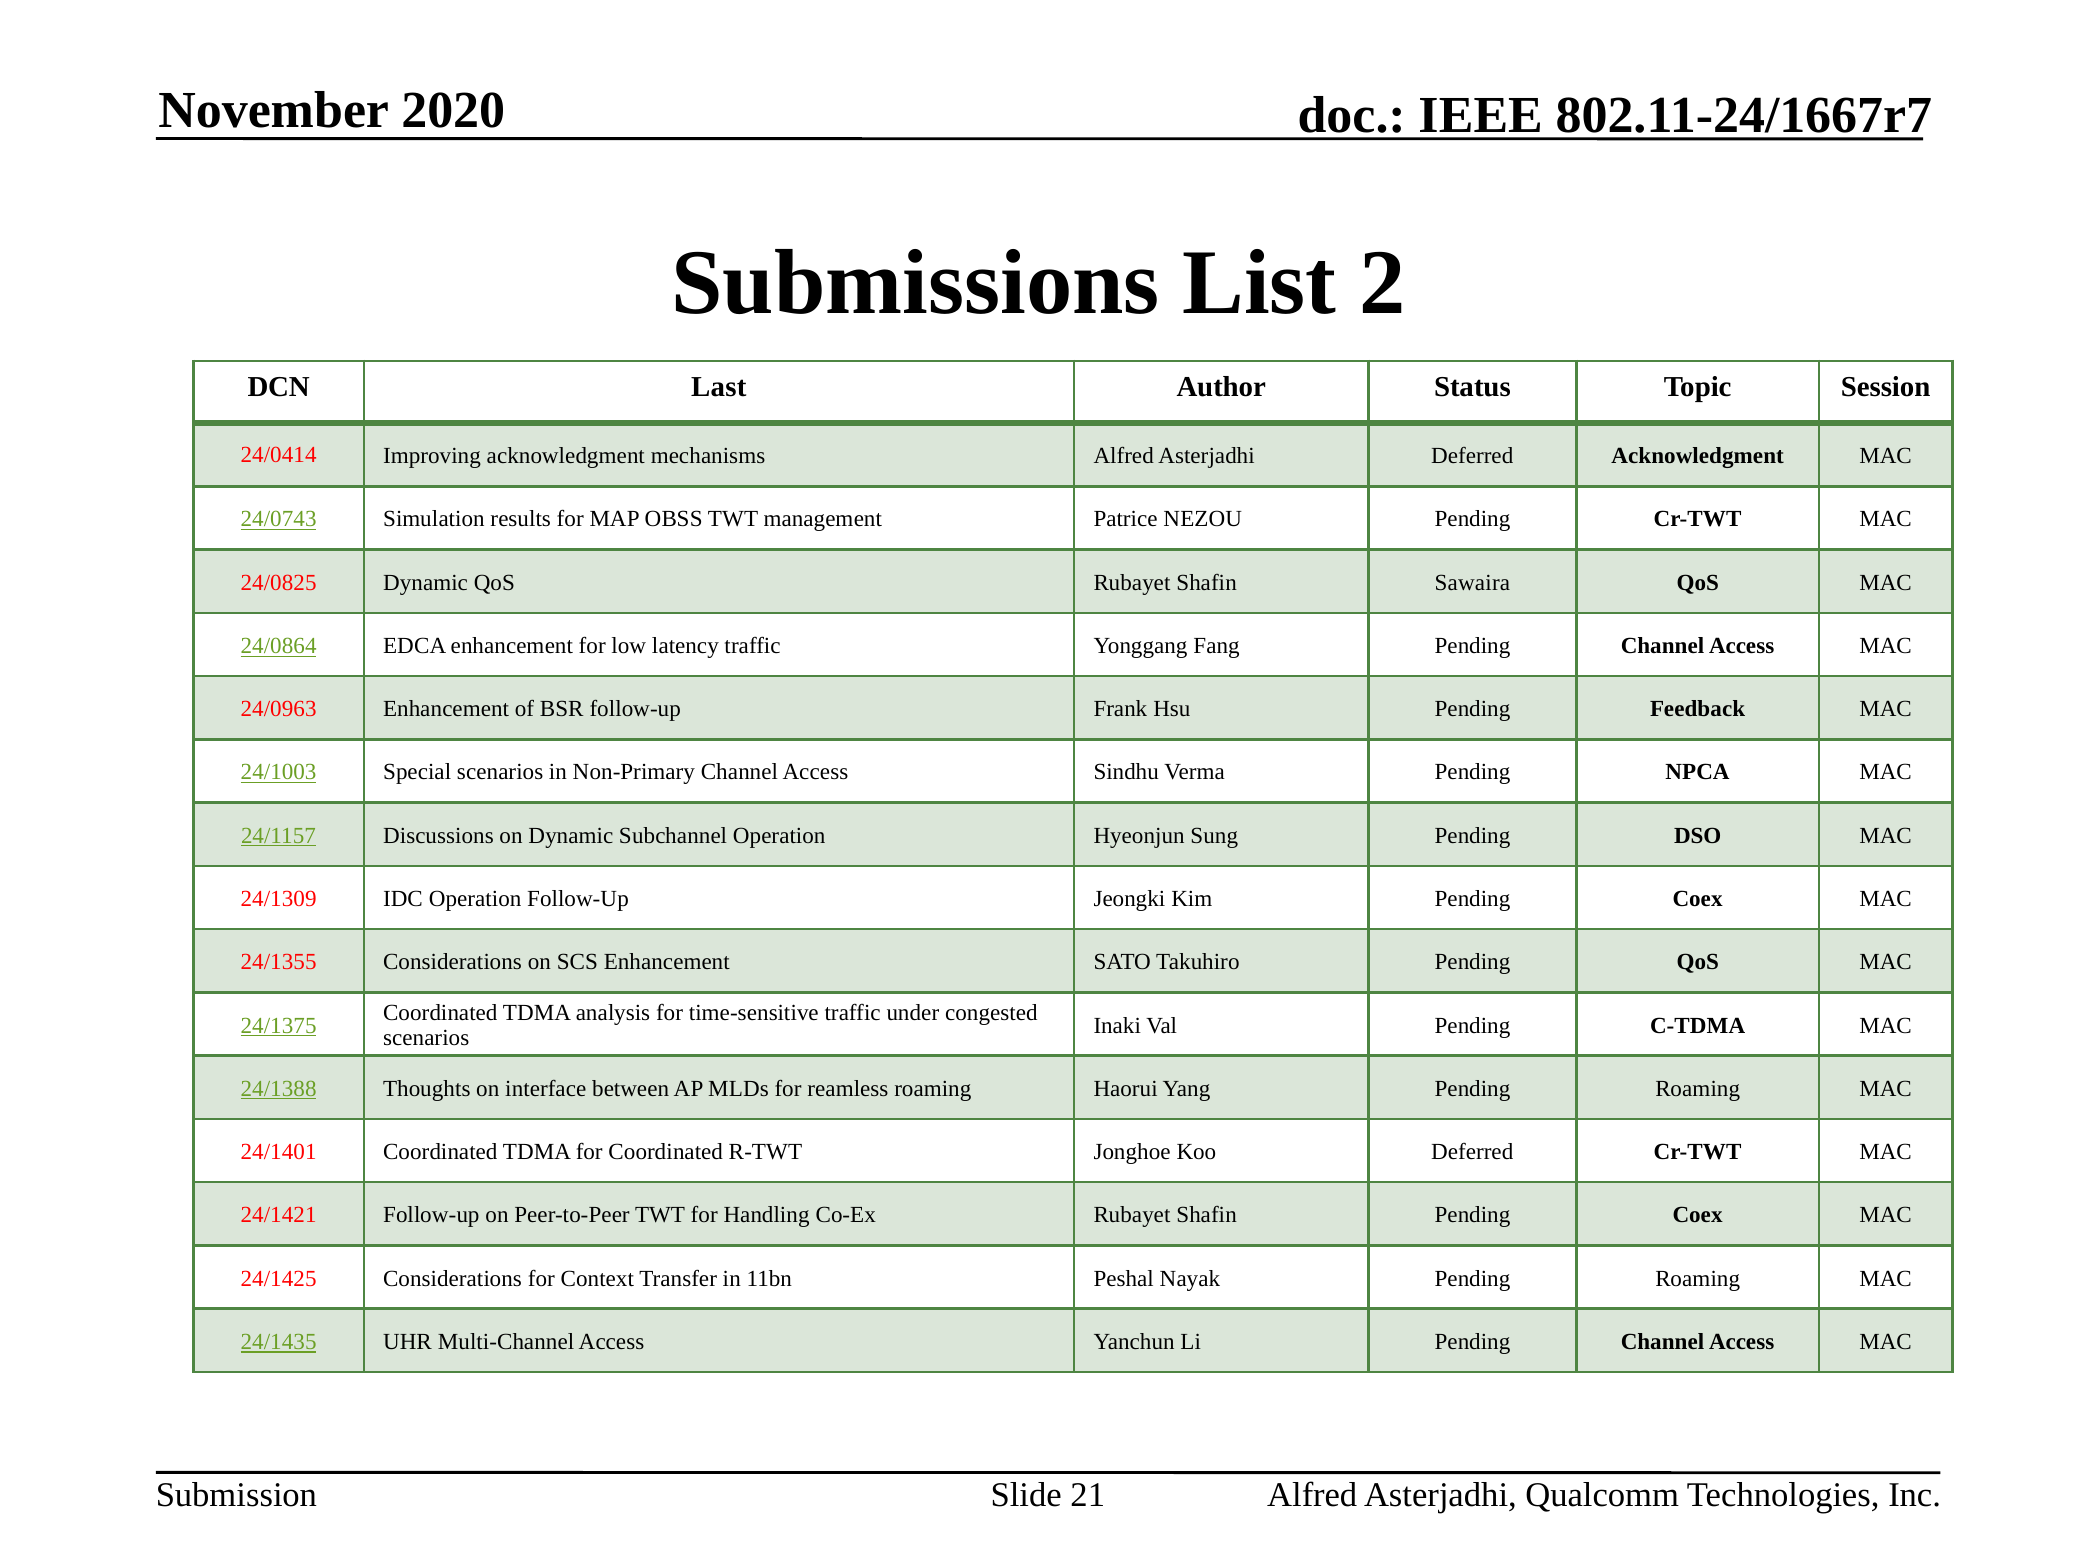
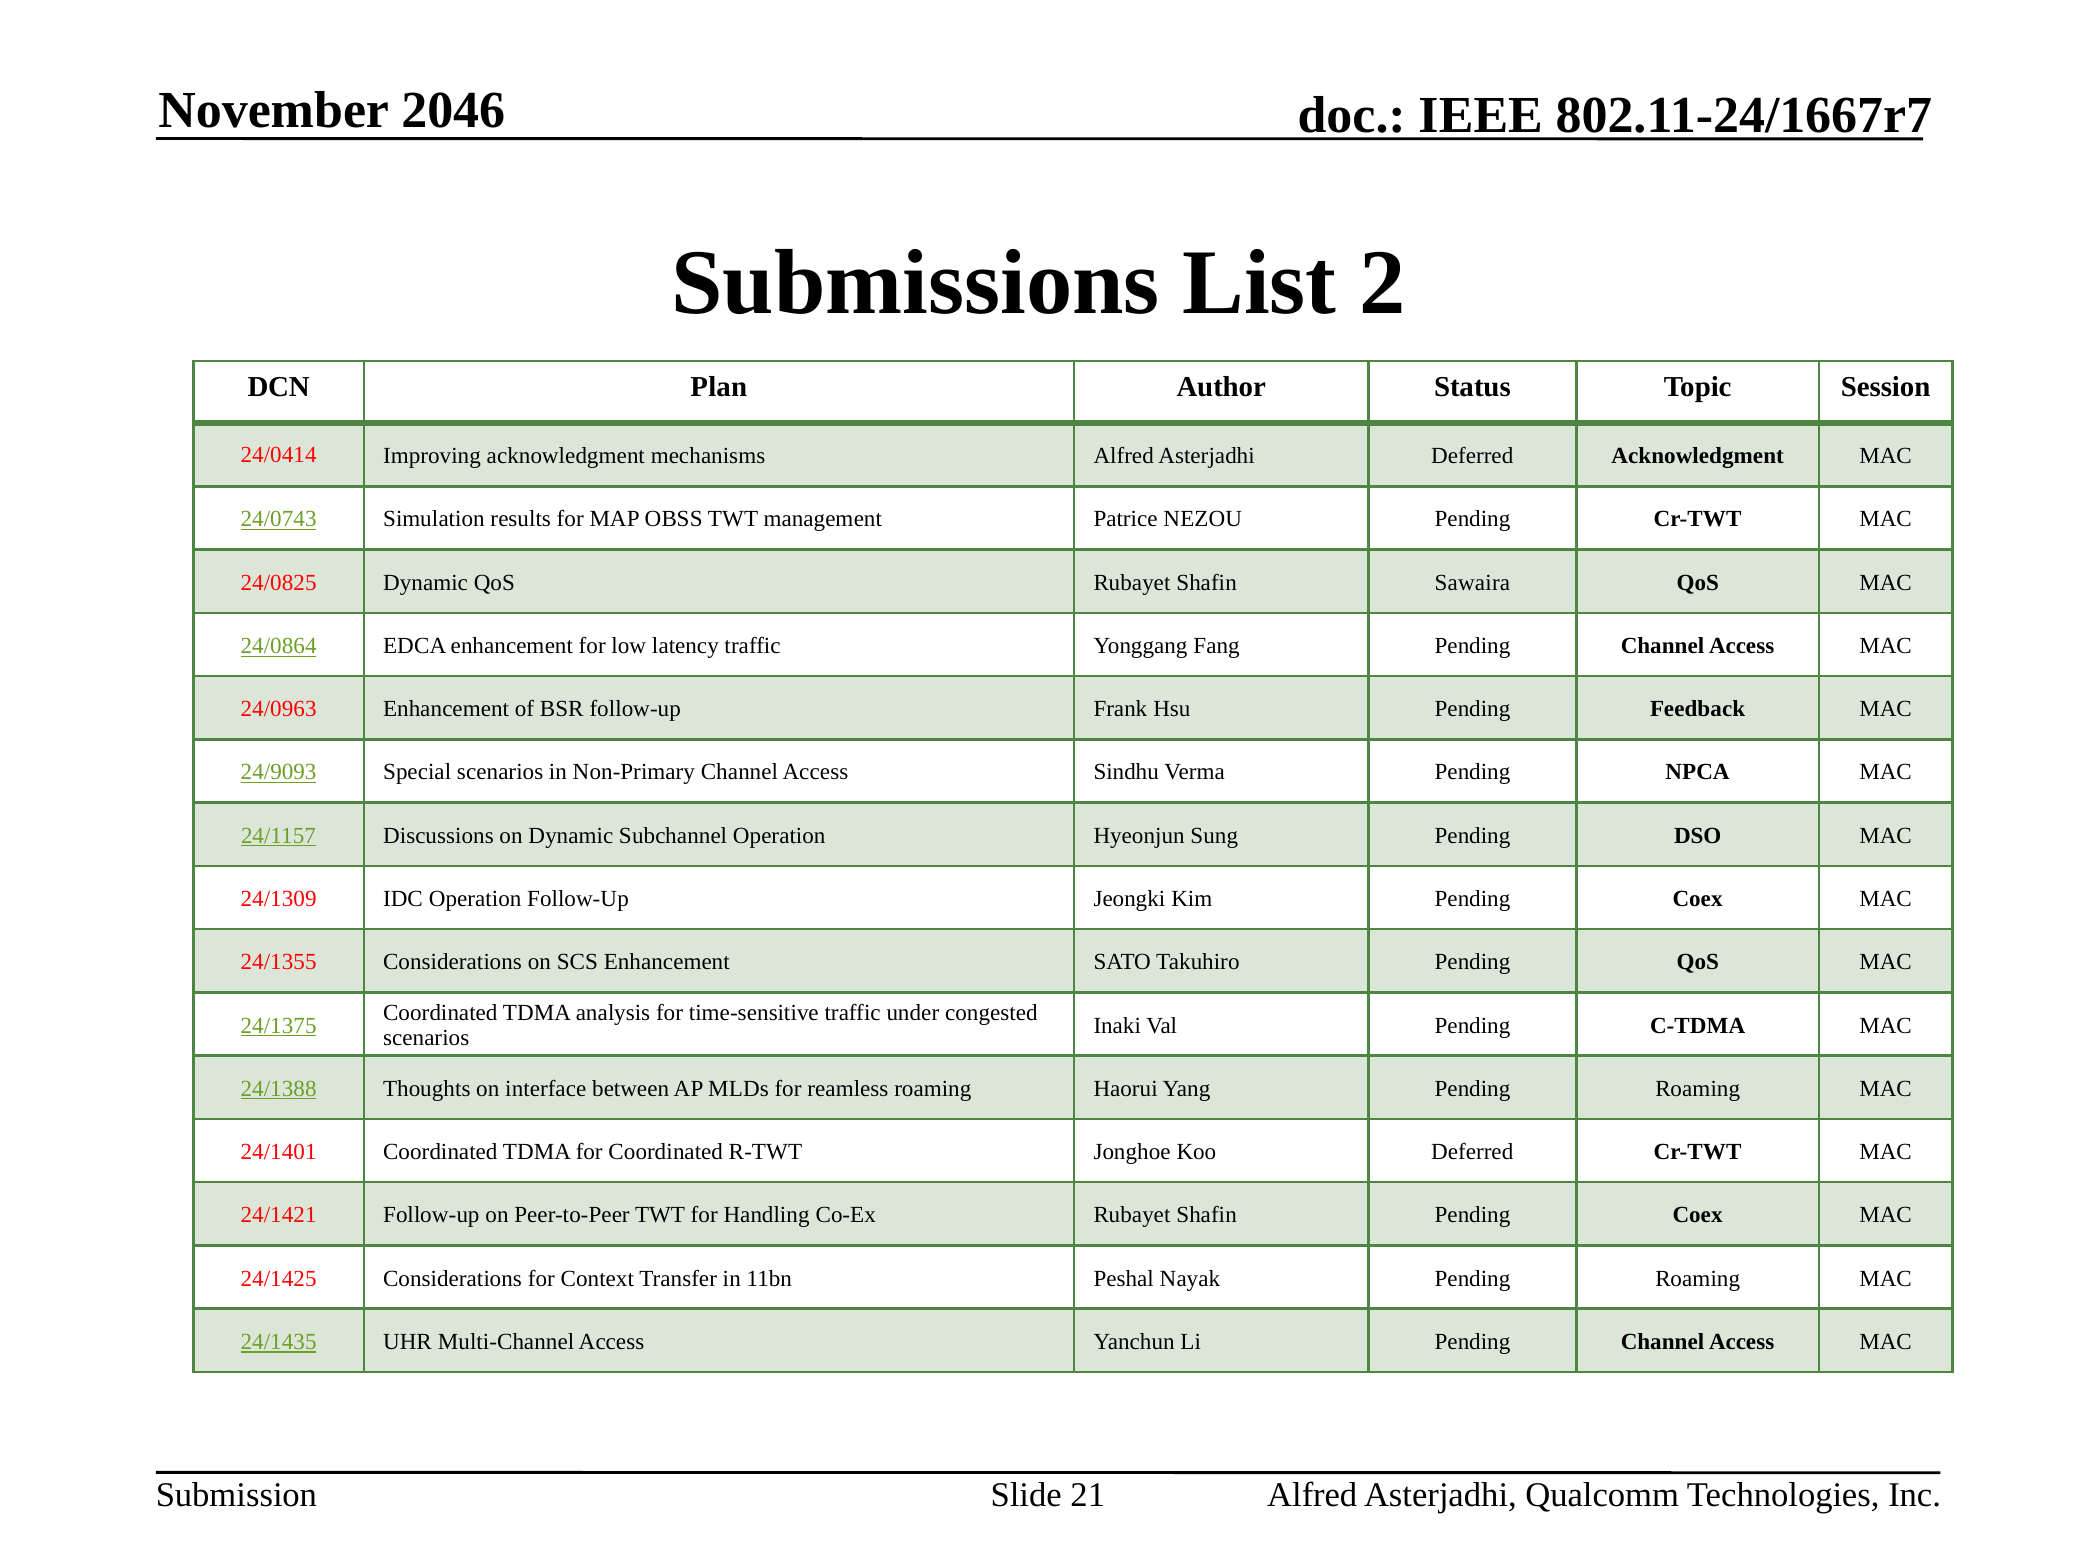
2020: 2020 -> 2046
Last: Last -> Plan
24/1003: 24/1003 -> 24/9093
